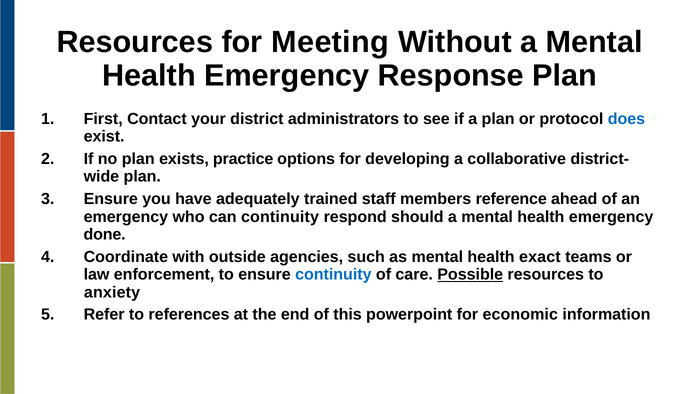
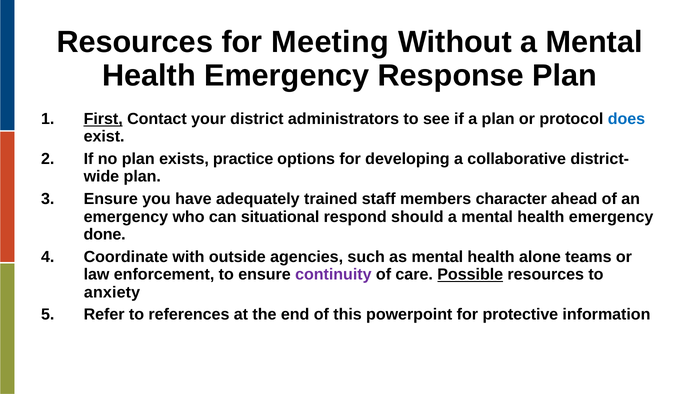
First underline: none -> present
reference: reference -> character
can continuity: continuity -> situational
exact: exact -> alone
continuity at (333, 274) colour: blue -> purple
economic: economic -> protective
